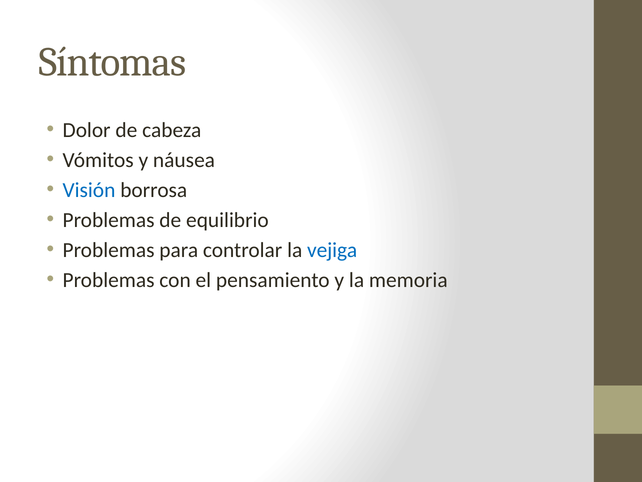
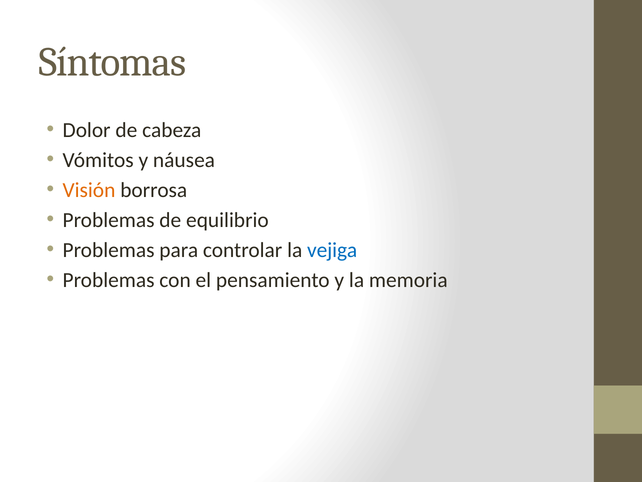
Visión colour: blue -> orange
